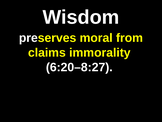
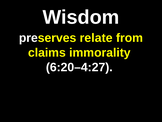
moral: moral -> relate
6:20–8:27: 6:20–8:27 -> 6:20–4:27
